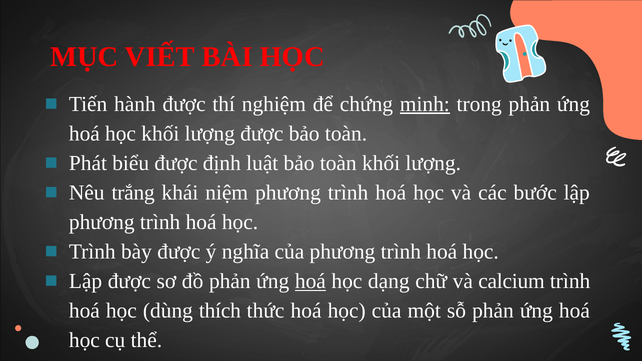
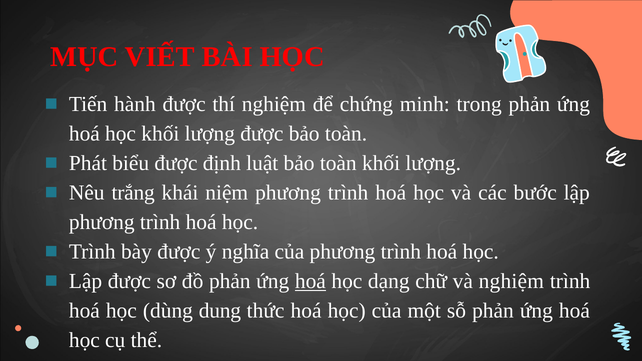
minh underline: present -> none
và calcium: calcium -> nghiệm
thích: thích -> dung
